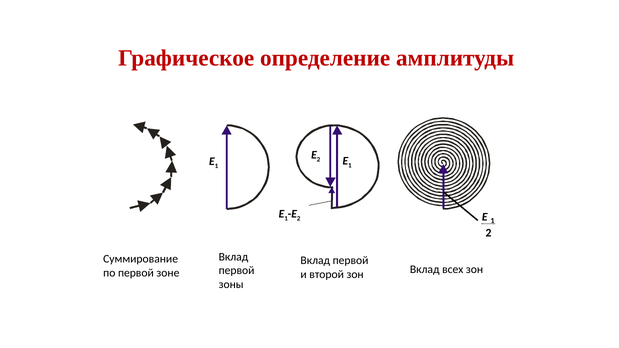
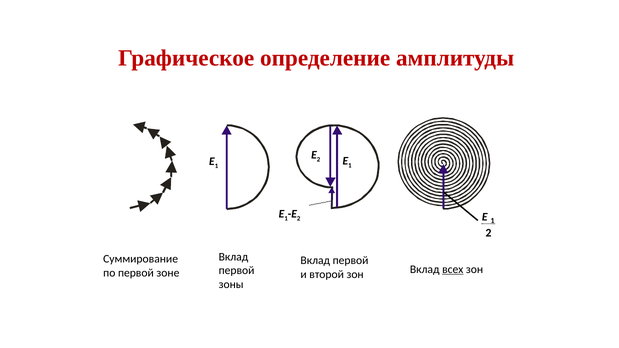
всех underline: none -> present
